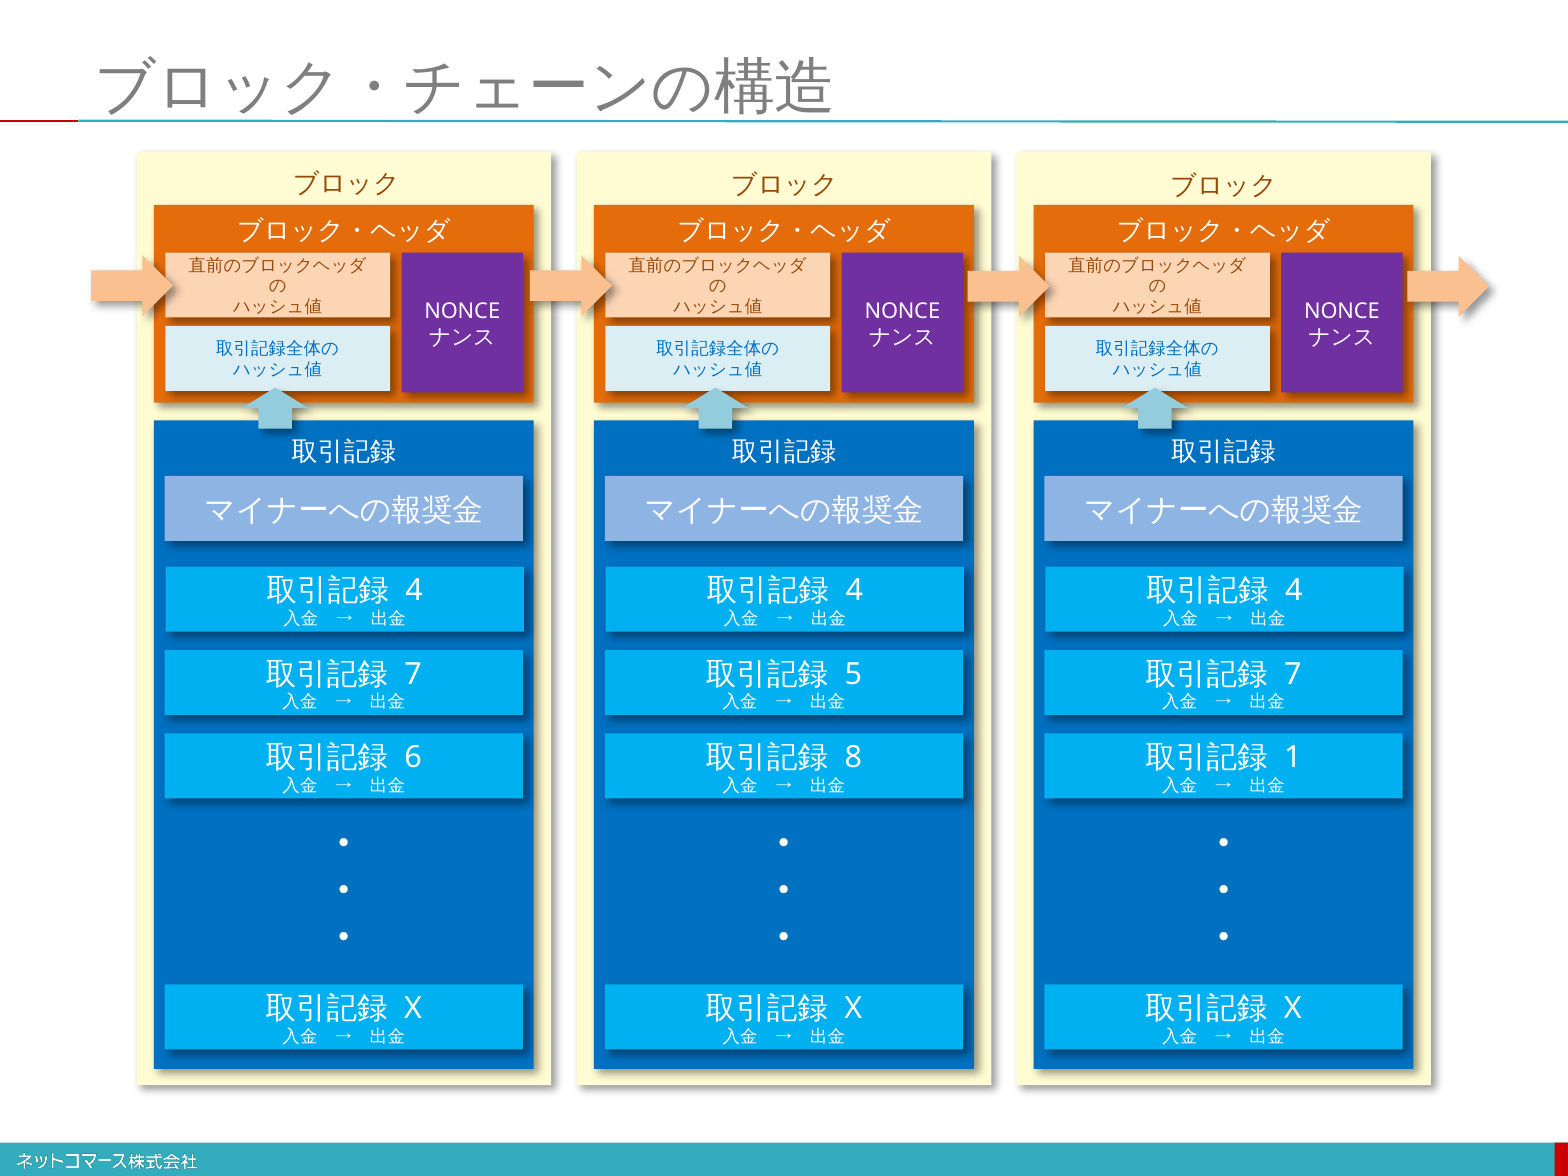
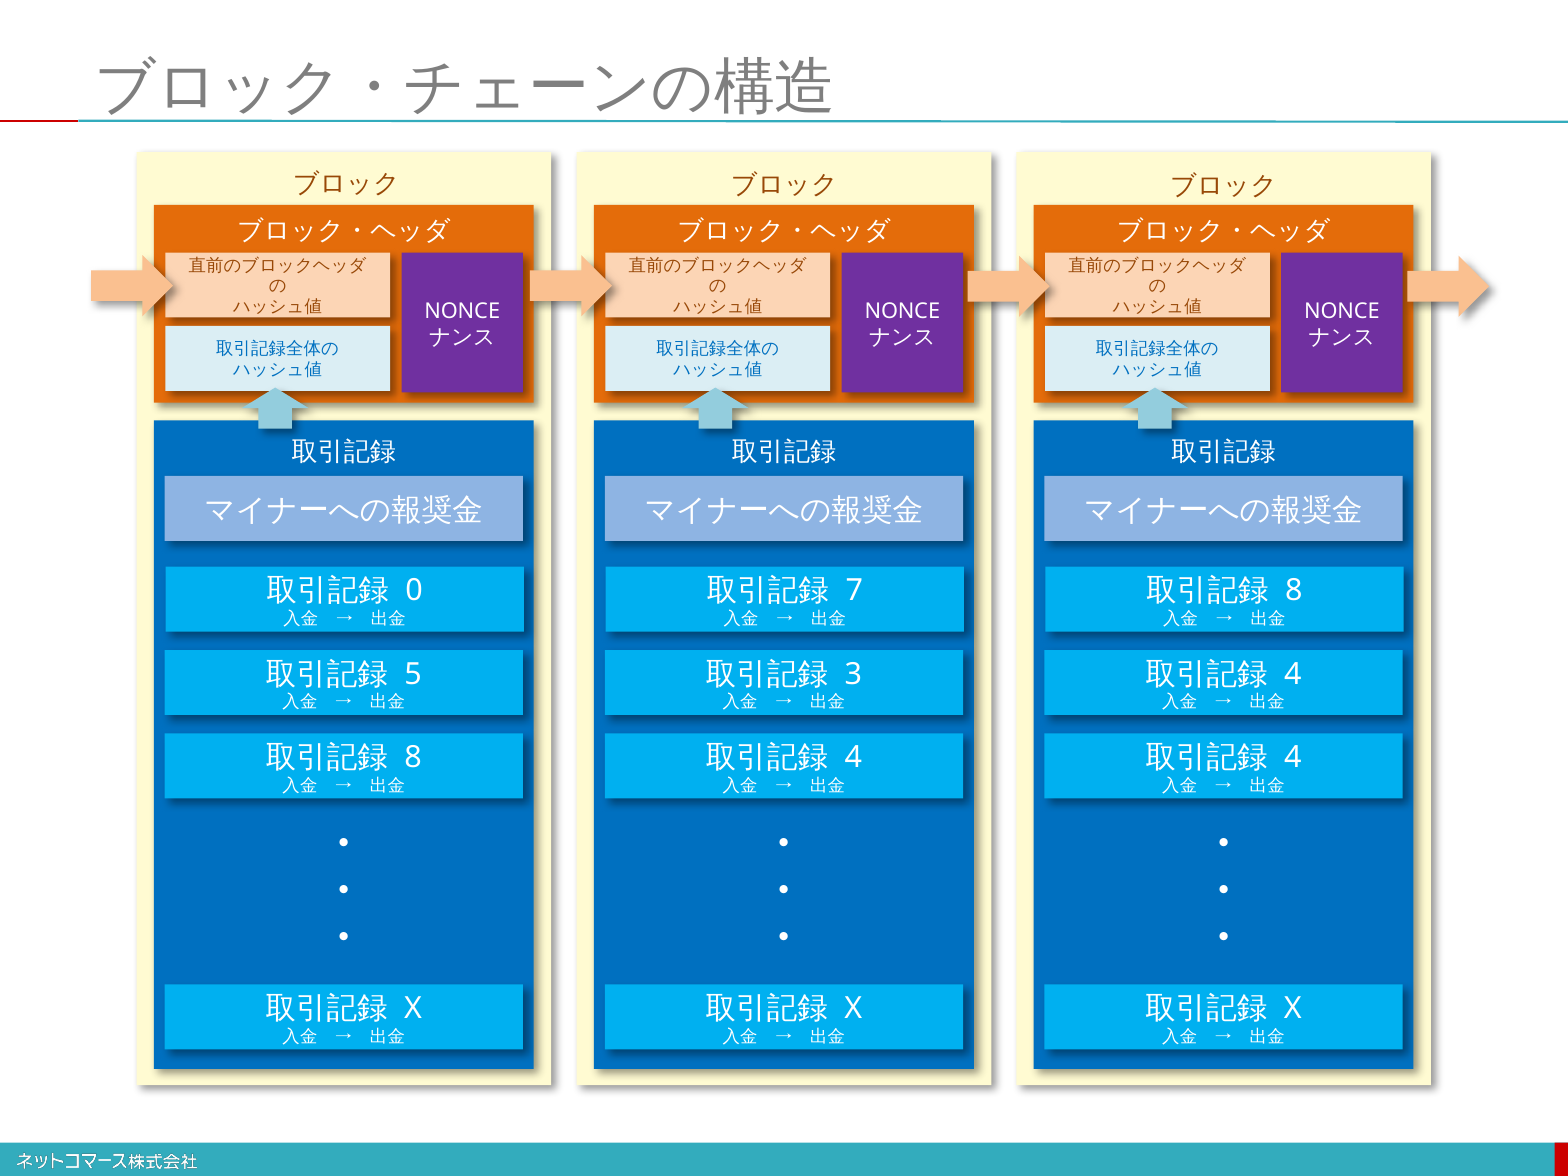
4 at (414, 591): 4 -> 0
4 at (854, 591): 4 -> 7
4 at (1294, 591): 4 -> 8
7 at (413, 674): 7 -> 5
5: 5 -> 3
7 at (1293, 674): 7 -> 4
6 at (413, 758): 6 -> 8
8 at (853, 758): 8 -> 4
1 at (1293, 758): 1 -> 4
